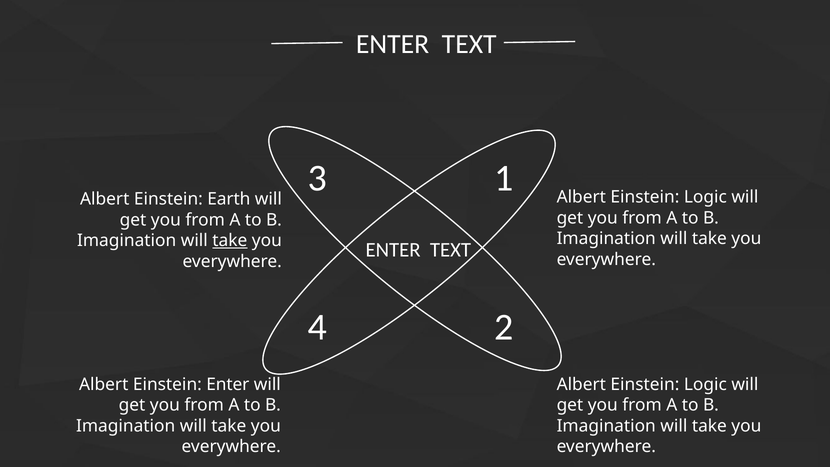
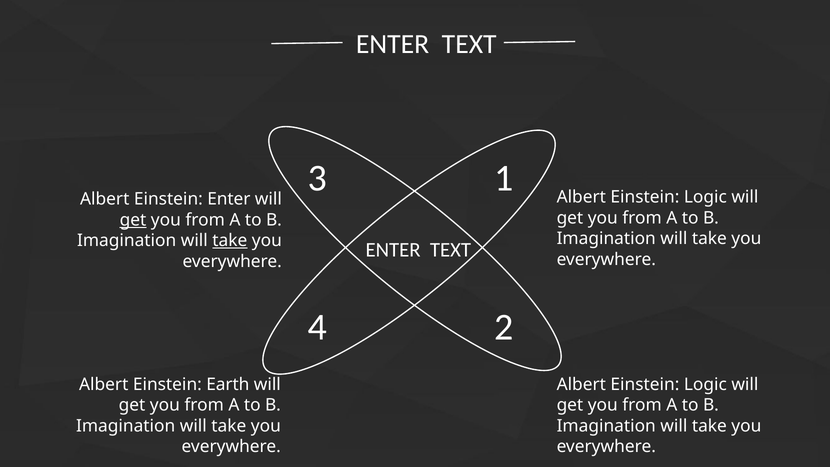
Einstein Earth: Earth -> Enter
get at (133, 220) underline: none -> present
Einstein Enter: Enter -> Earth
